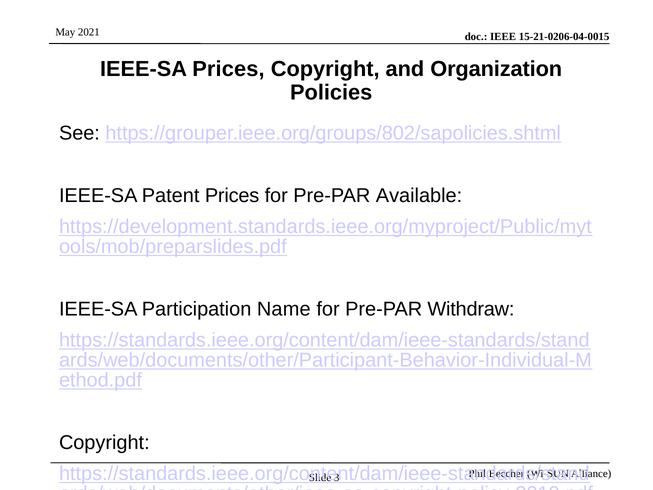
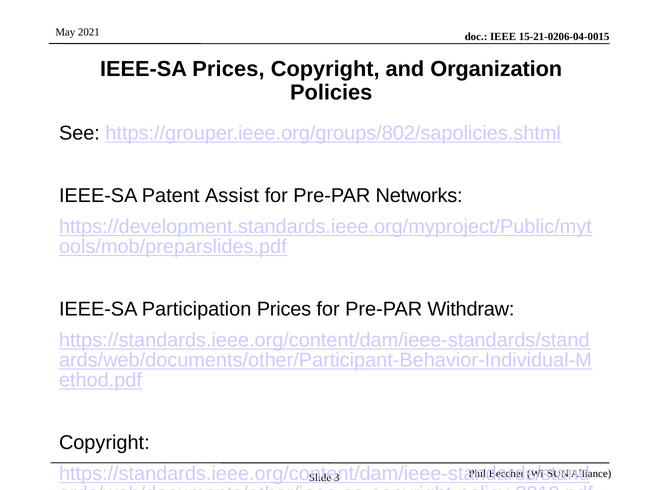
Patent Prices: Prices -> Assist
Available: Available -> Networks
Participation Name: Name -> Prices
